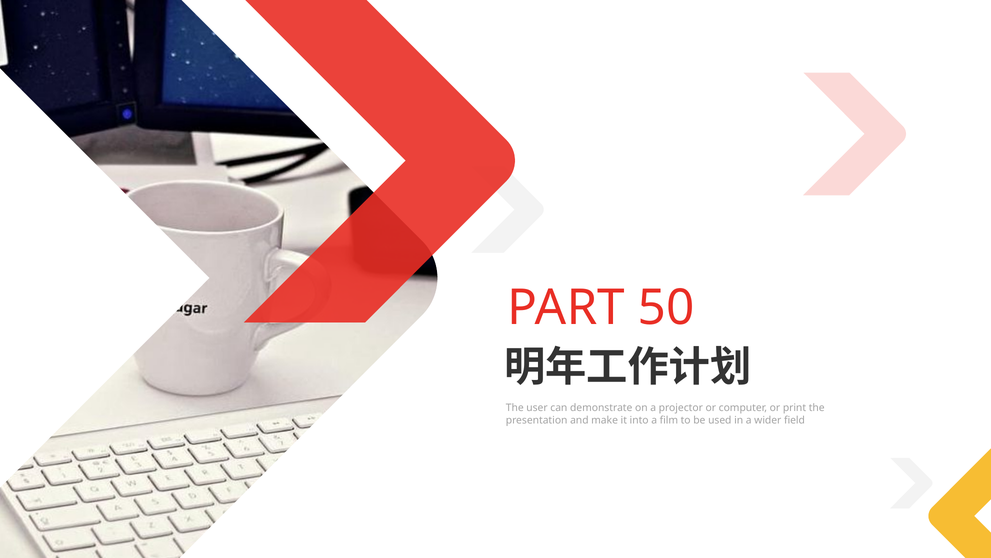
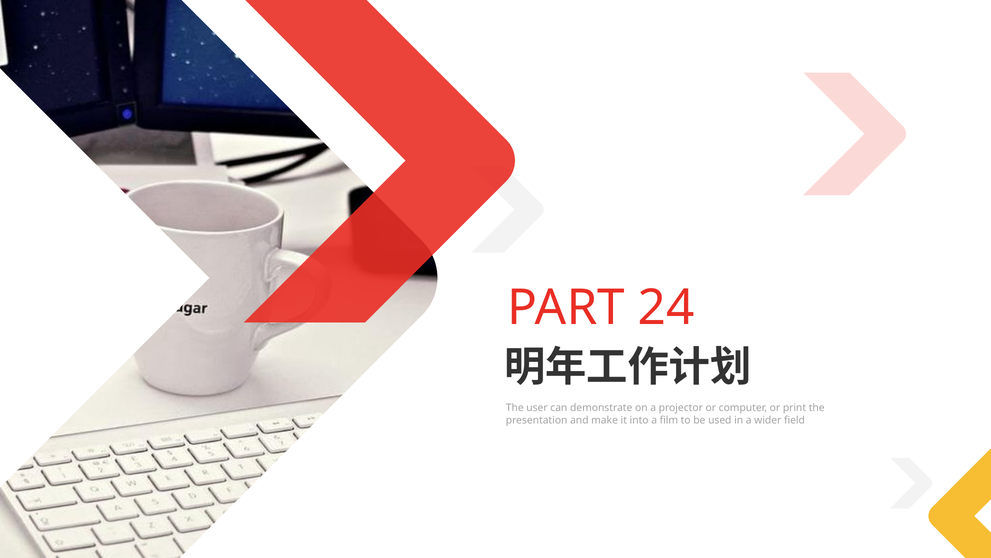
50: 50 -> 24
